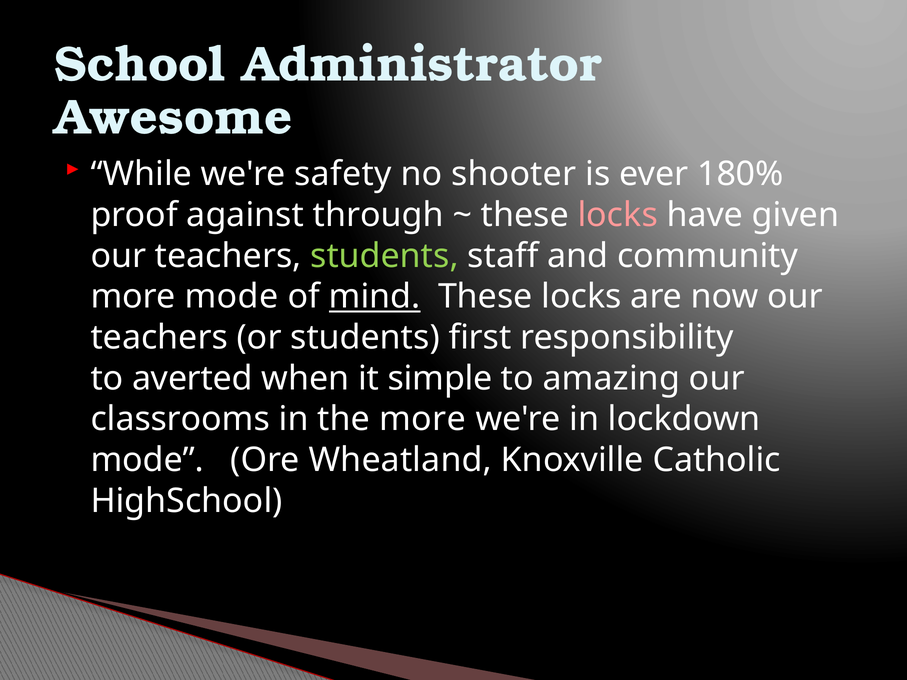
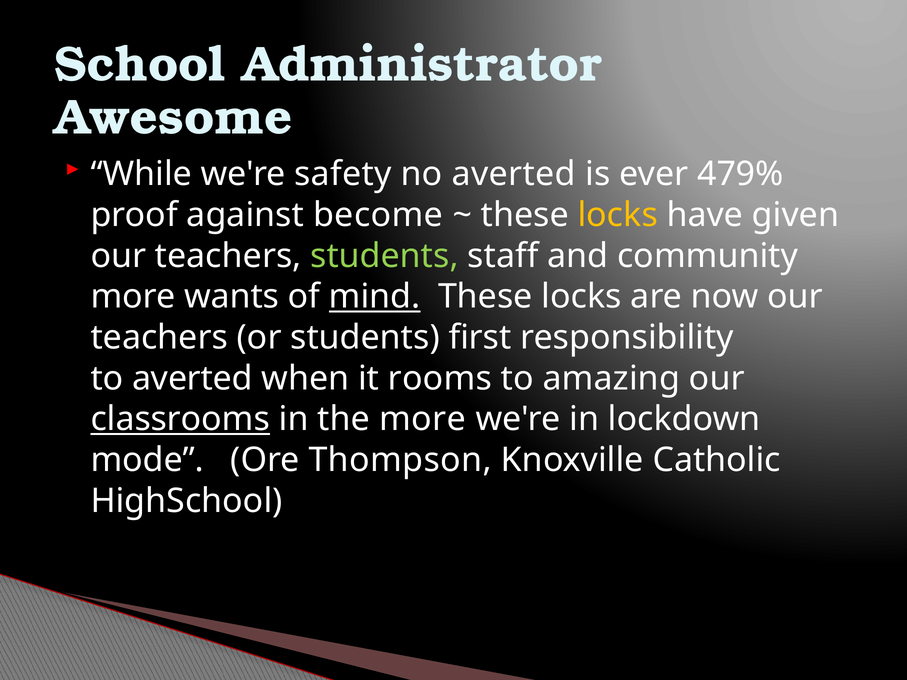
no shooter: shooter -> averted
180%: 180% -> 479%
through: through -> become
locks at (618, 215) colour: pink -> yellow
more mode: mode -> wants
simple: simple -> rooms
classrooms underline: none -> present
Wheatland: Wheatland -> Thompson
